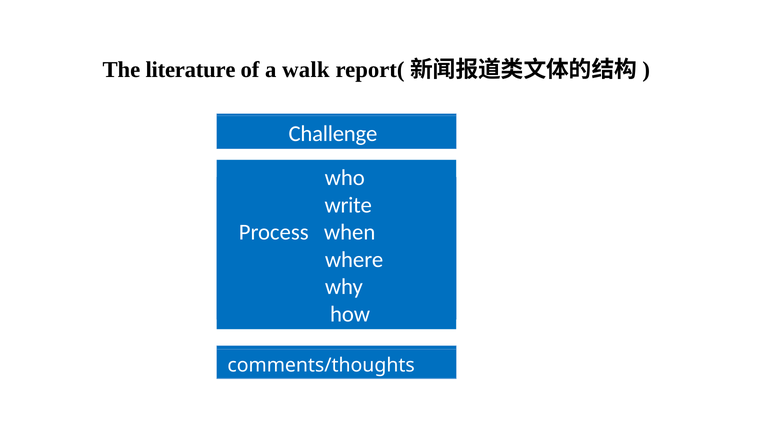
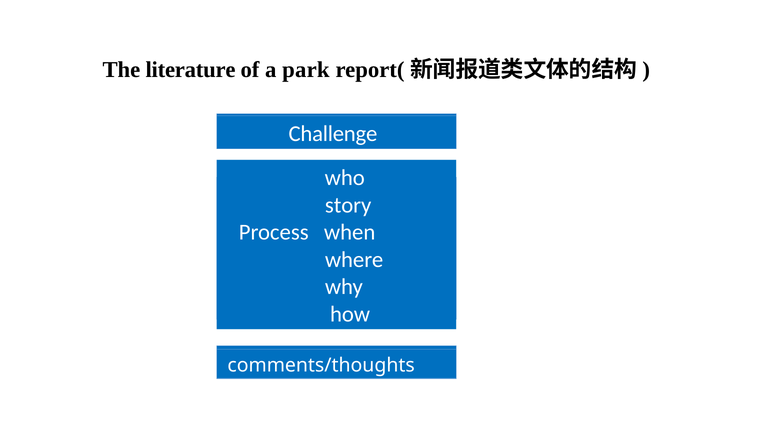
walk: walk -> park
write: write -> story
